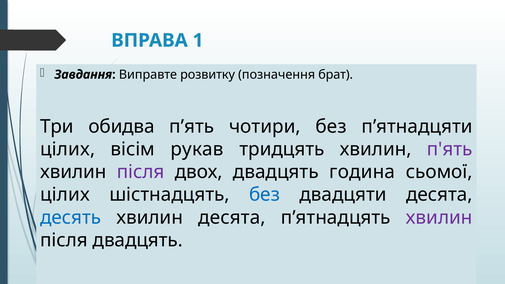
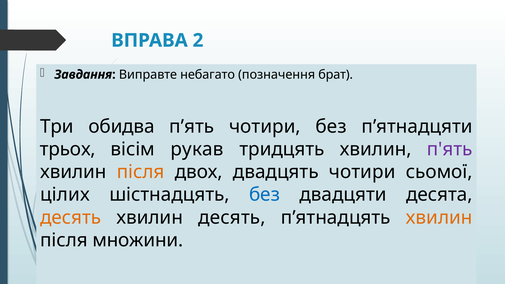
1: 1 -> 2
розвитку: розвитку -> небагато
цілих at (68, 149): цілих -> трьох
після at (141, 172) colour: purple -> orange
двадцять година: година -> чотири
десять at (71, 217) colour: blue -> orange
хвилин десята: десята -> десять
хвилин at (439, 217) colour: purple -> orange
після двадцять: двадцять -> множини
